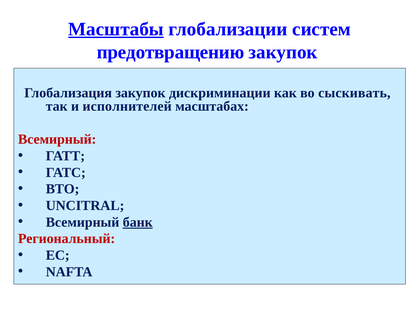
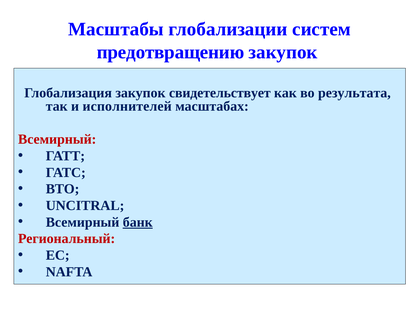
Масштабы underline: present -> none
дискриминации: дискриминации -> свидетельствует
сыскивать: сыскивать -> результата
